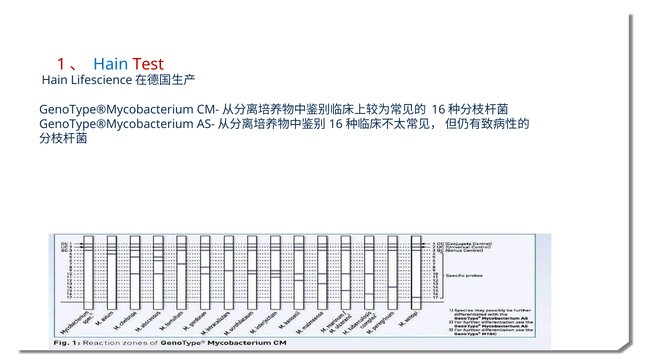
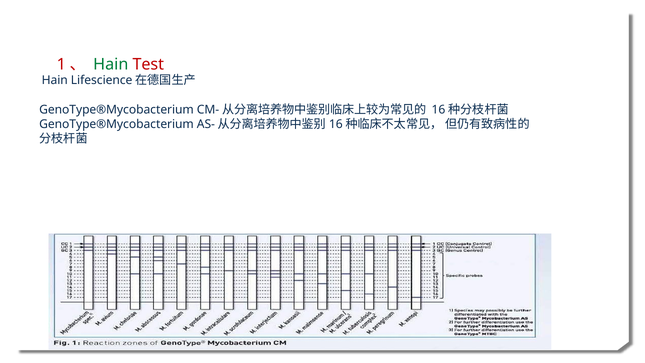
Hain at (111, 65) colour: blue -> green
